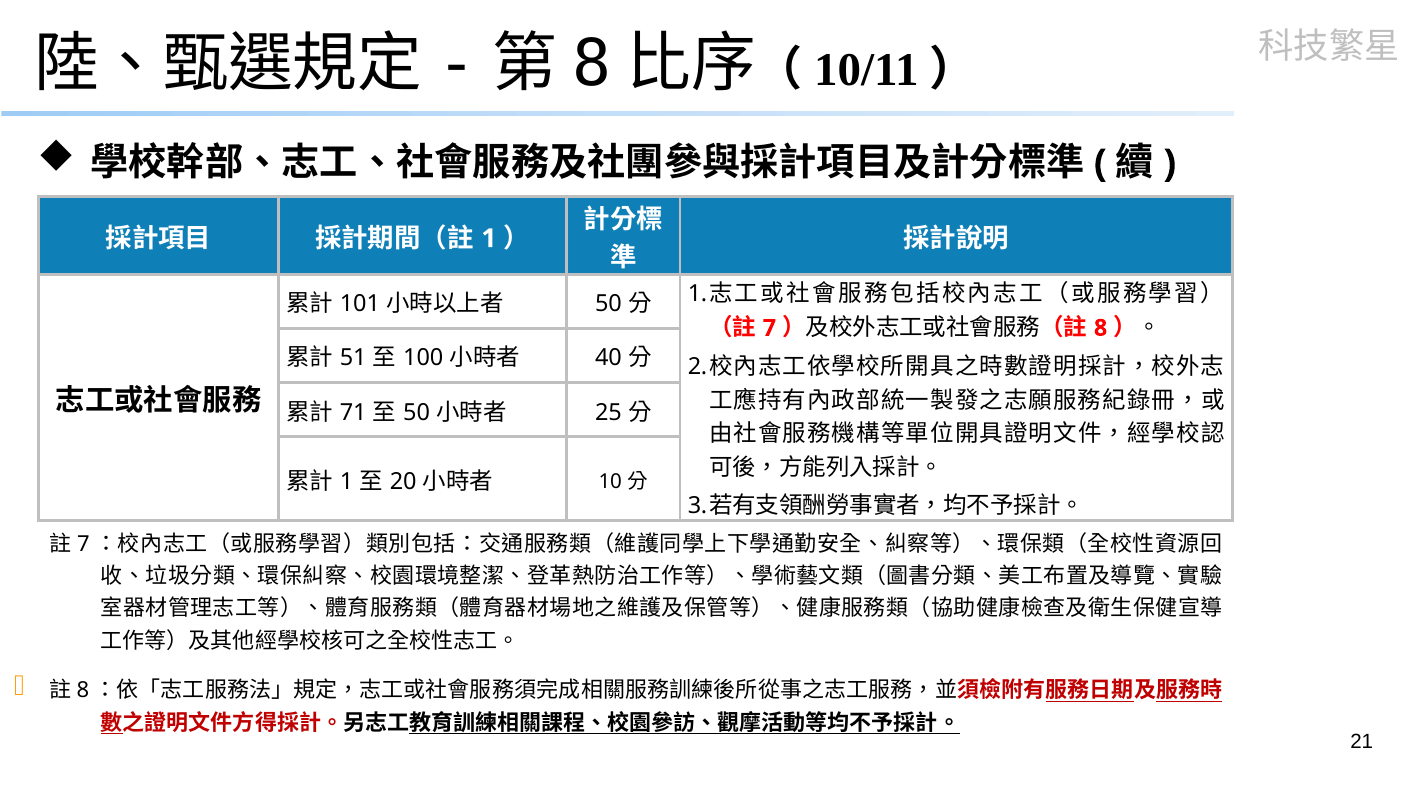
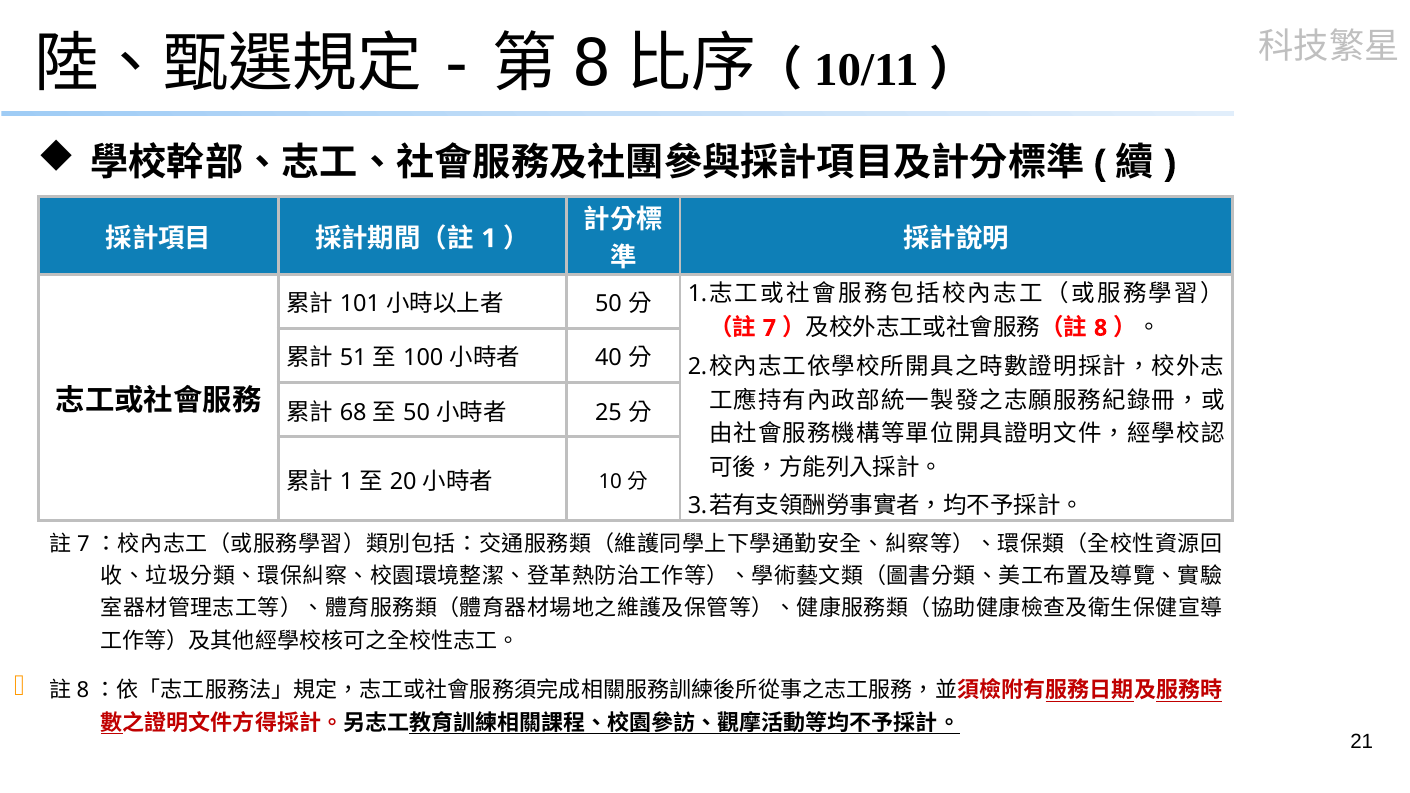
71: 71 -> 68
